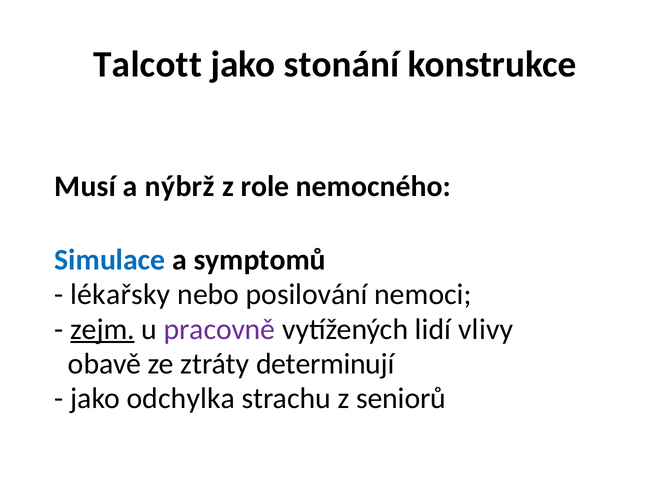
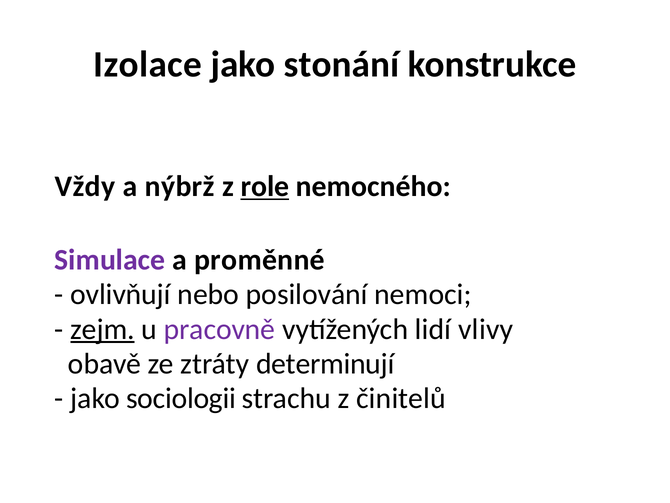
Talcott: Talcott -> Izolace
Musí: Musí -> Vždy
role underline: none -> present
Simulace colour: blue -> purple
symptomů: symptomů -> proměnné
lékařsky: lékařsky -> ovlivňují
odchylka: odchylka -> sociologii
seniorů: seniorů -> činitelů
